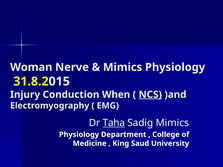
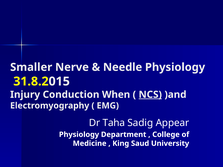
Woman: Woman -> Smaller
Mimics at (123, 67): Mimics -> Needle
Taha underline: present -> none
Sadig Mimics: Mimics -> Appear
